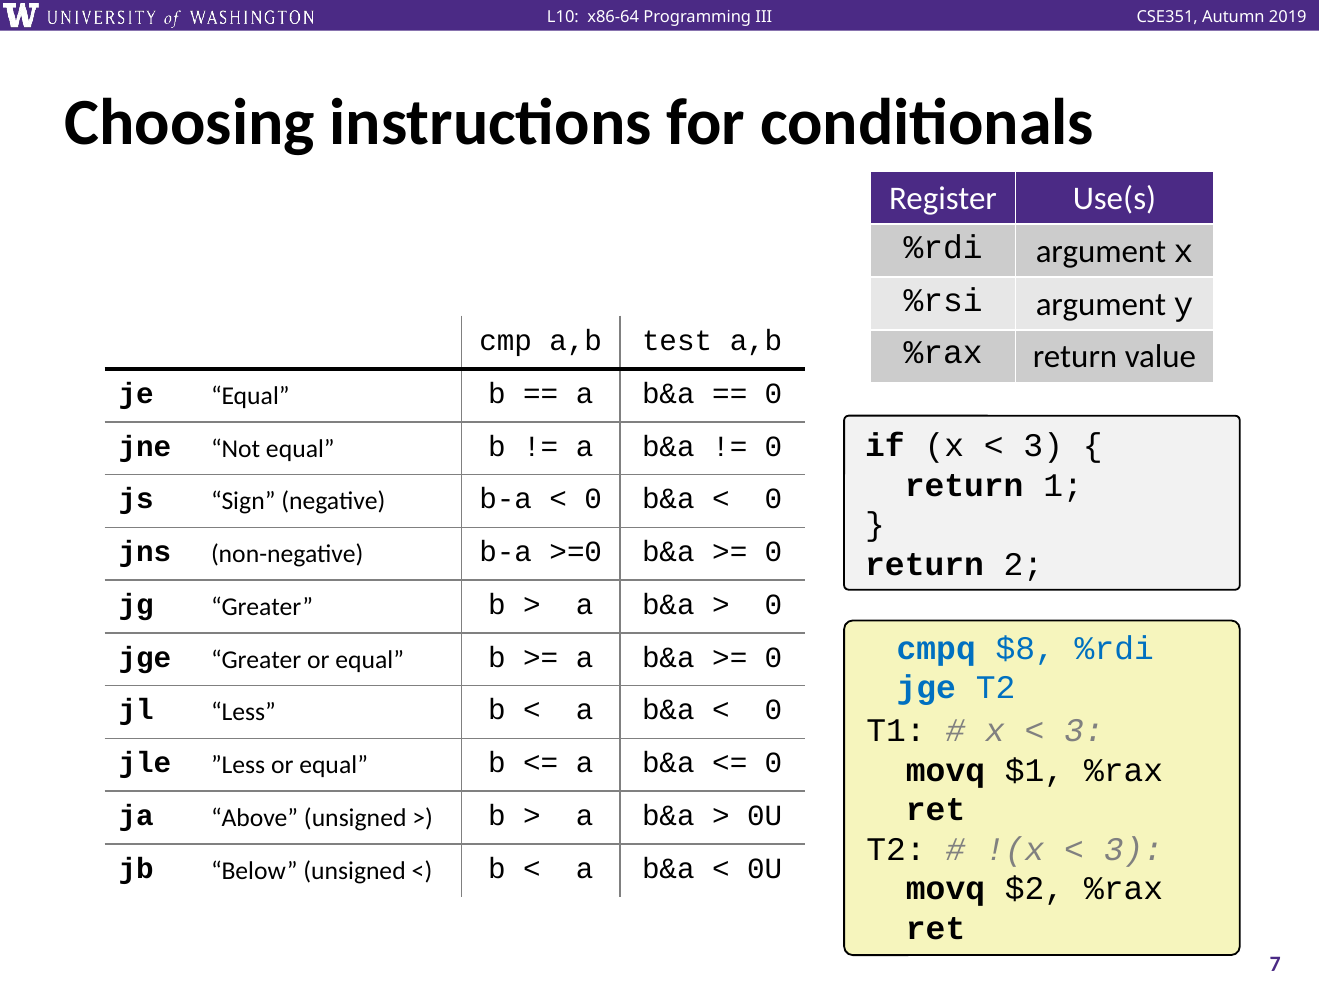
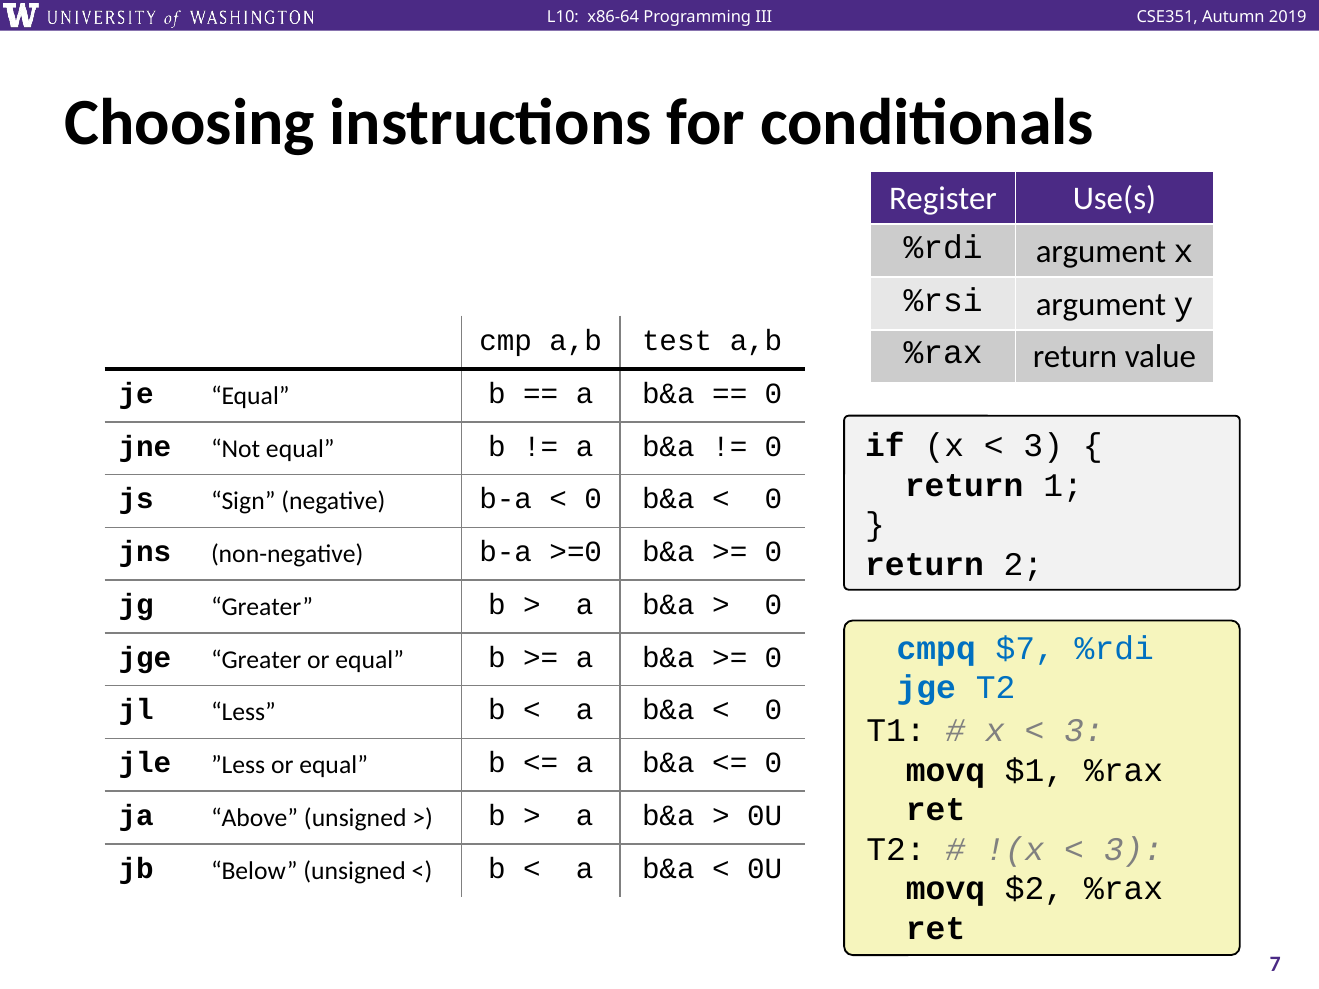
$8: $8 -> $7
